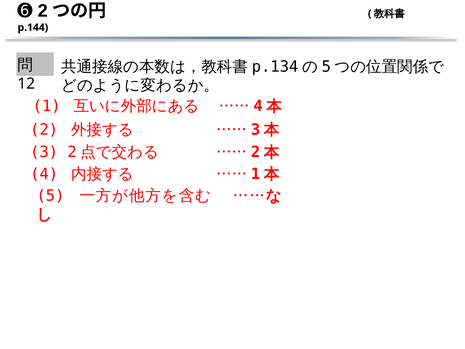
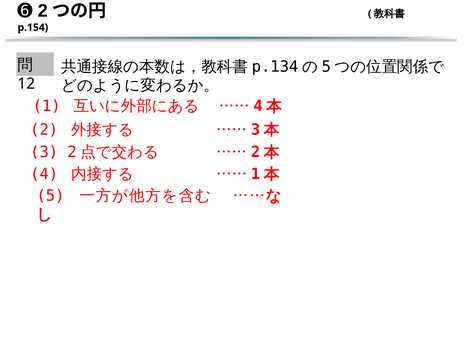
p.144: p.144 -> p.154
